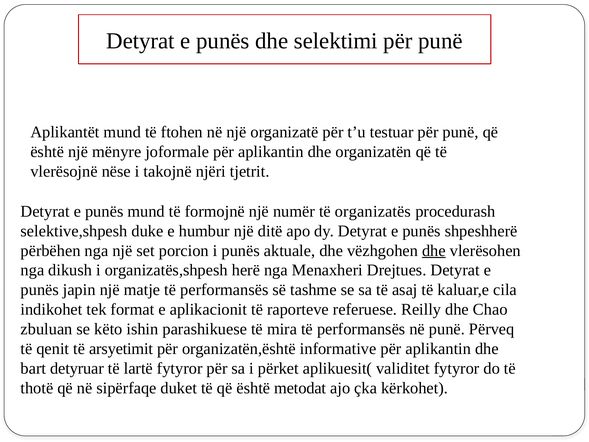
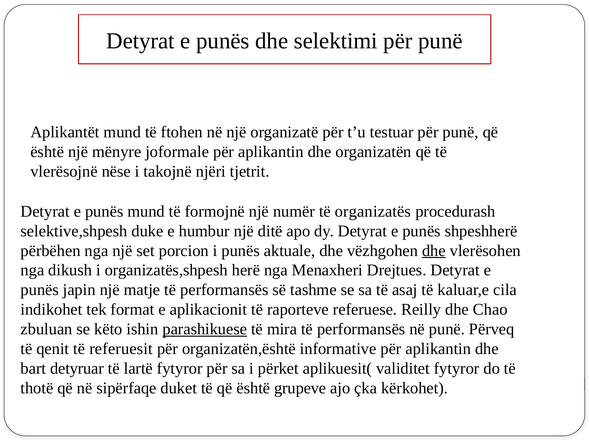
parashikuese underline: none -> present
arsyetimit: arsyetimit -> referuesit
metodat: metodat -> grupeve
